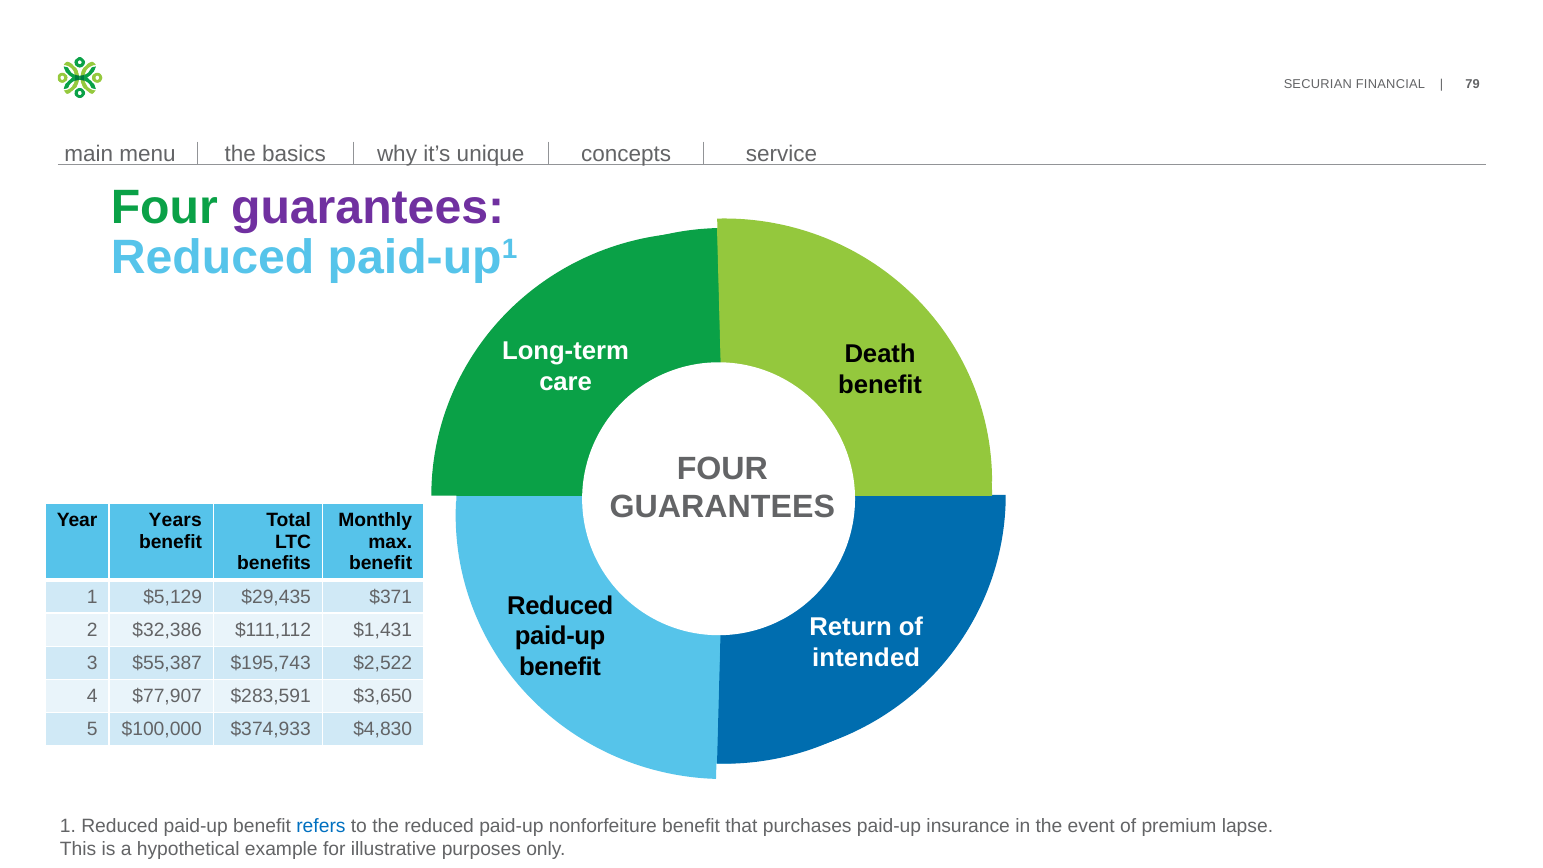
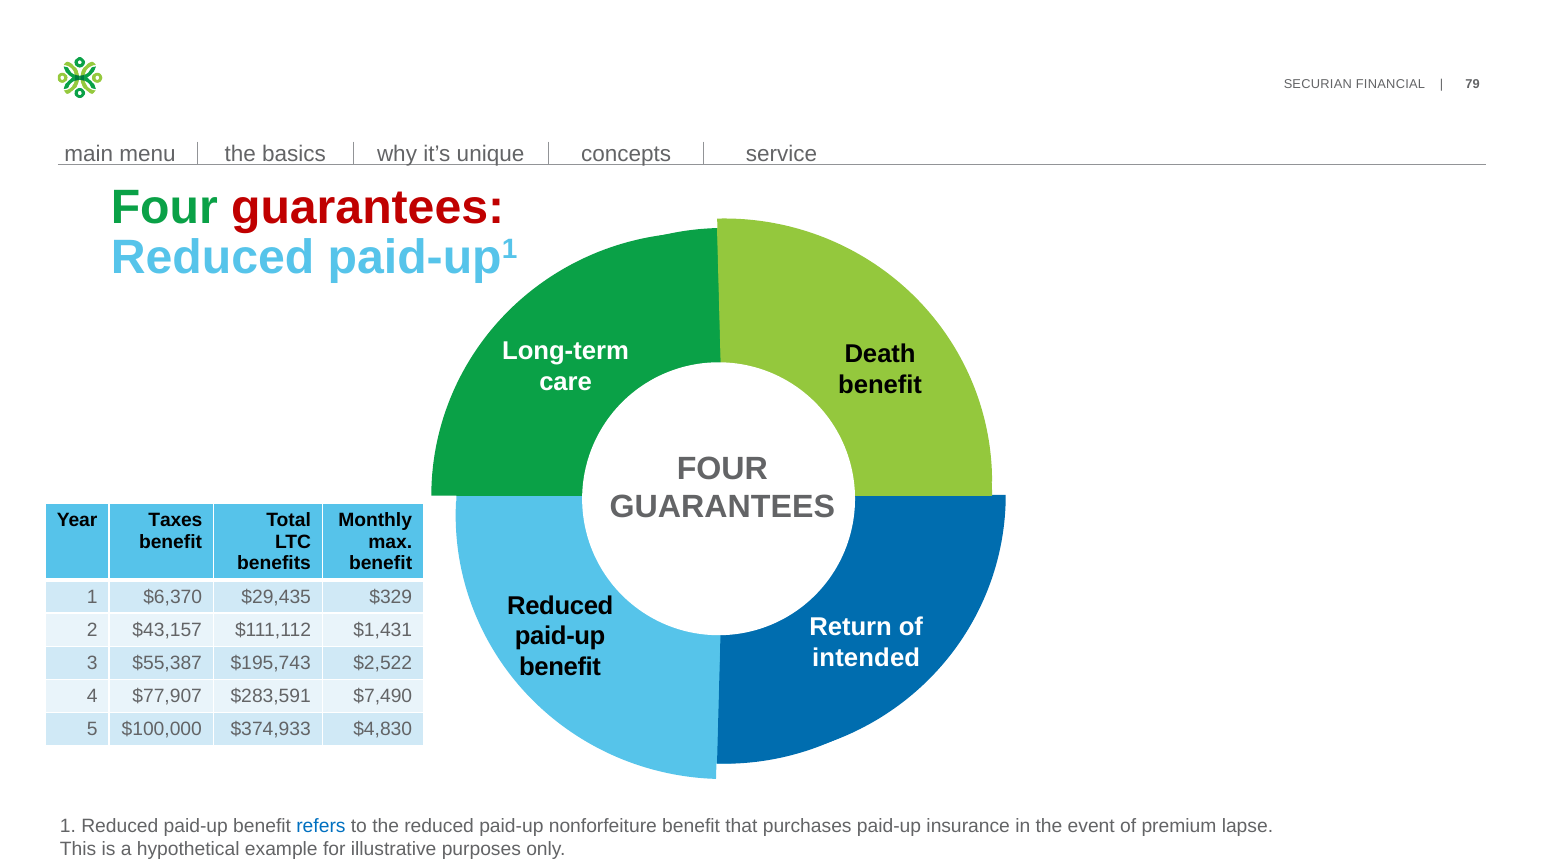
guarantees at (368, 208) colour: purple -> red
Years: Years -> Taxes
$5,129: $5,129 -> $6,370
$371: $371 -> $329
$32,386: $32,386 -> $43,157
$3,650: $3,650 -> $7,490
